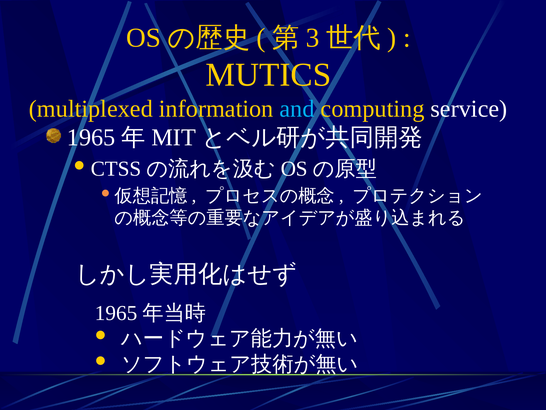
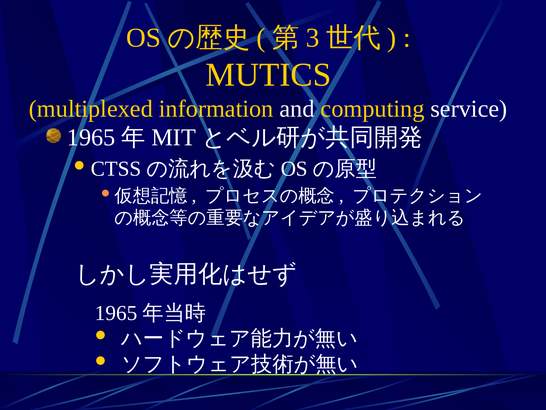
and colour: light blue -> white
